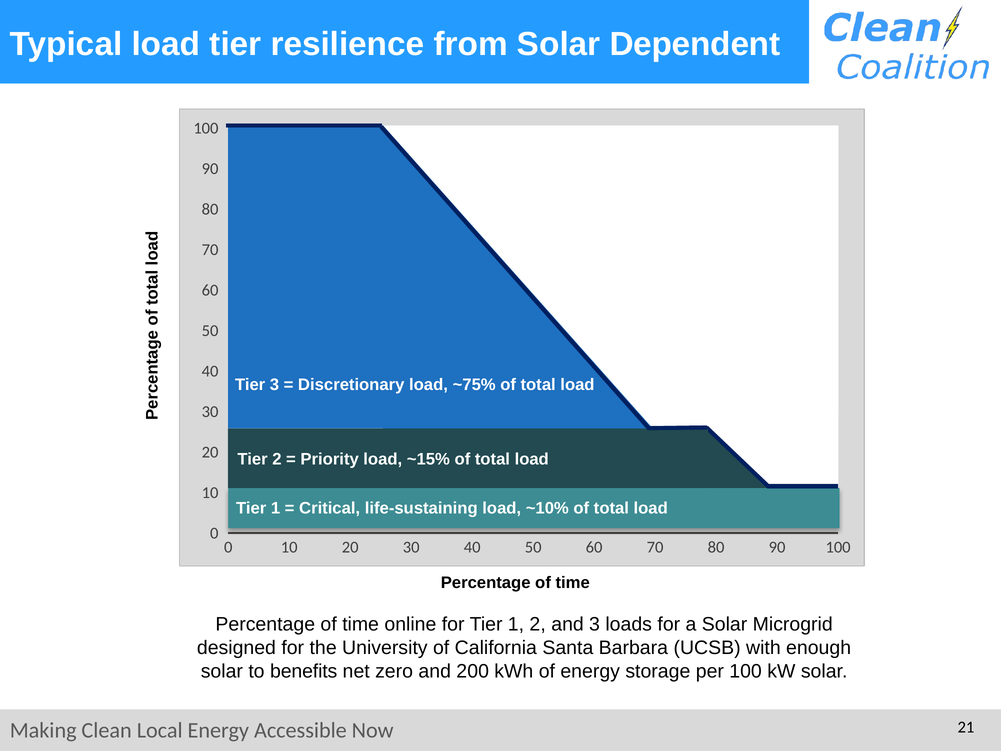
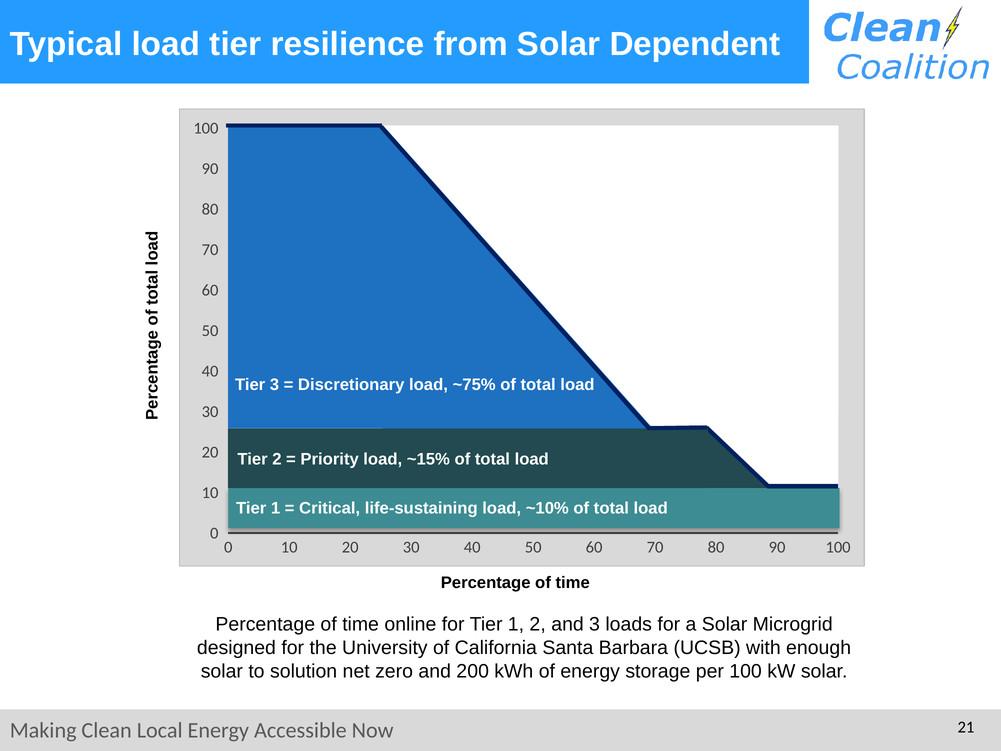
benefits: benefits -> solution
